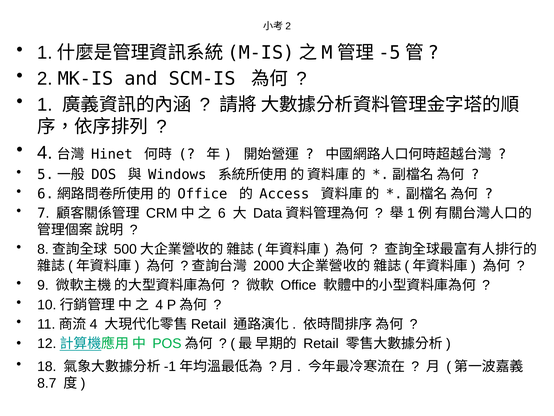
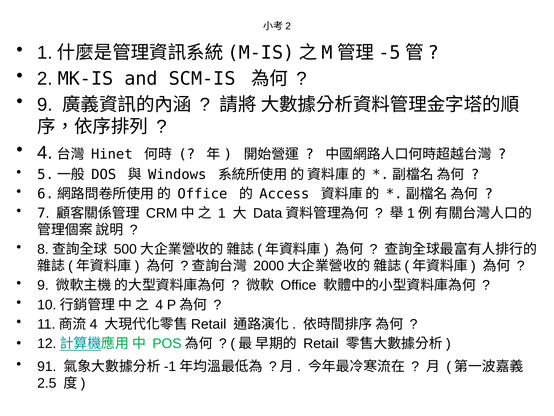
1 at (45, 104): 1 -> 9
6: 6 -> 1
18: 18 -> 91
8.7: 8.7 -> 2.5
